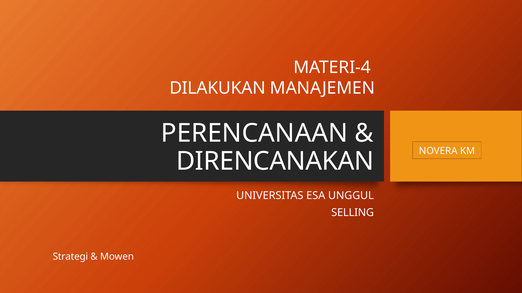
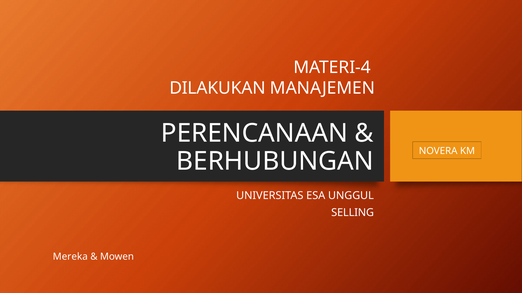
DIRENCANAKAN: DIRENCANAKAN -> BERHUBUNGAN
Strategi: Strategi -> Mereka
